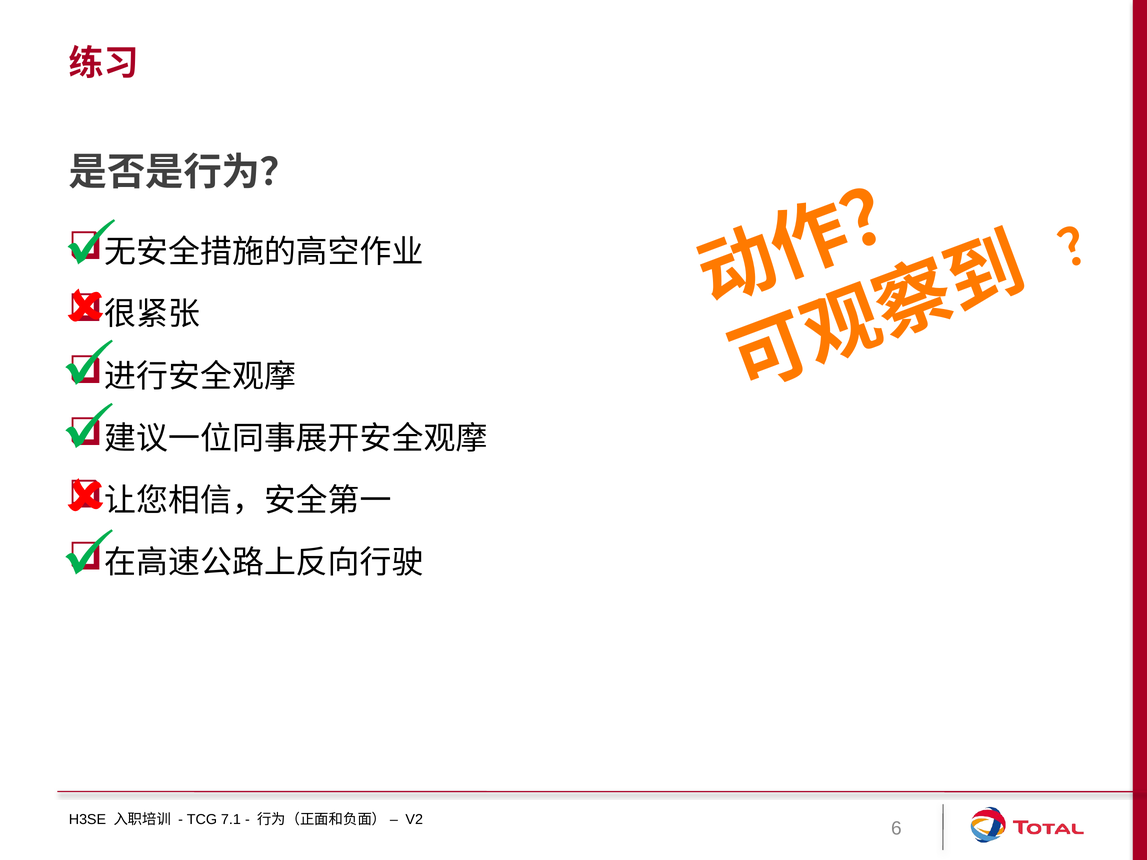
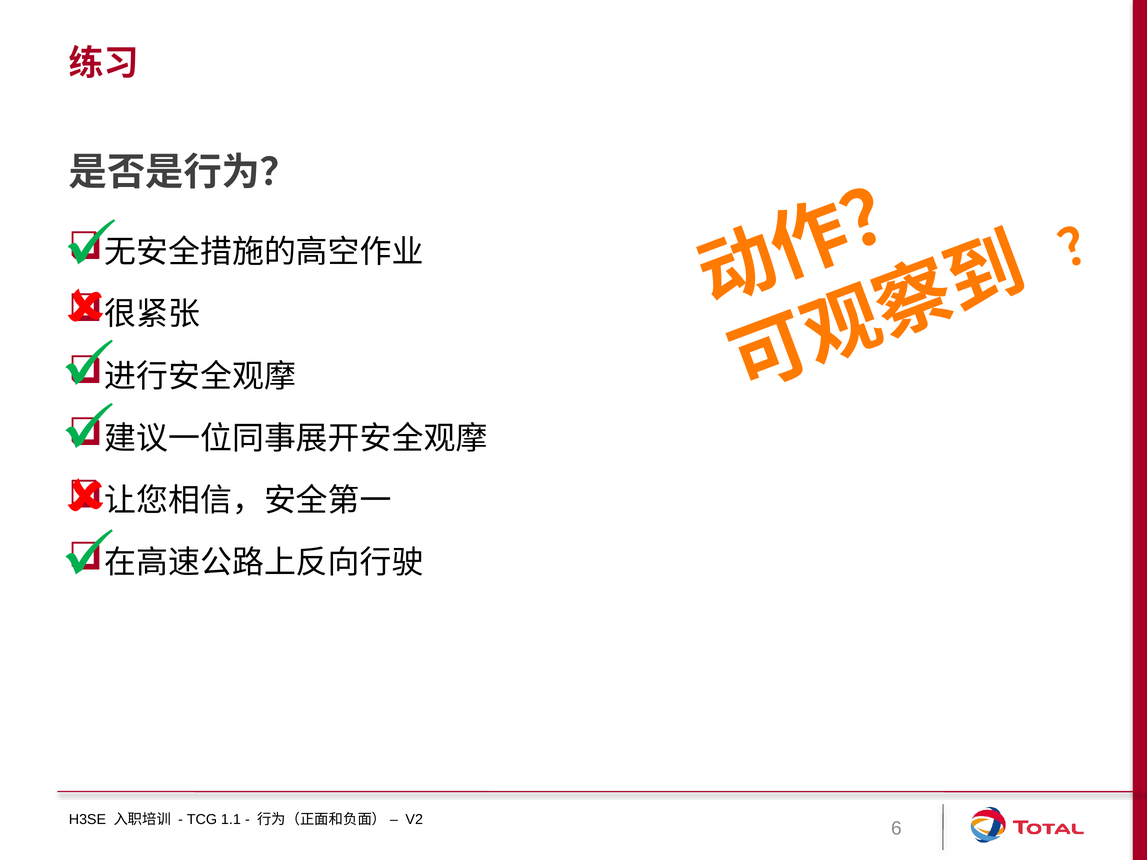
7.1: 7.1 -> 1.1
